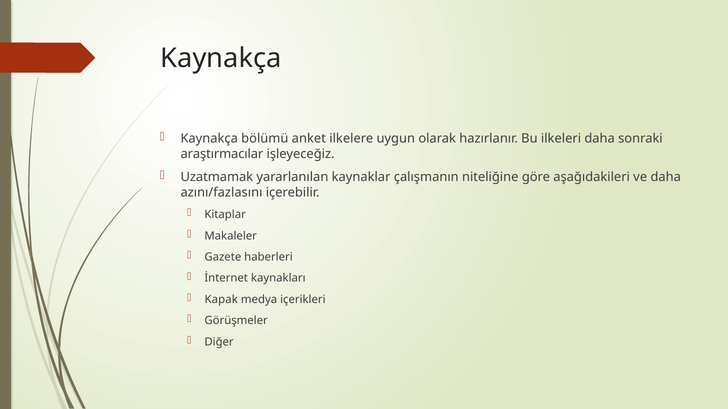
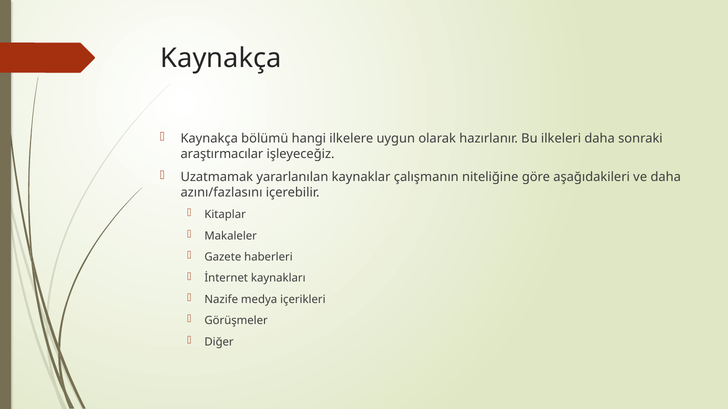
anket: anket -> hangi
Kapak: Kapak -> Nazife
